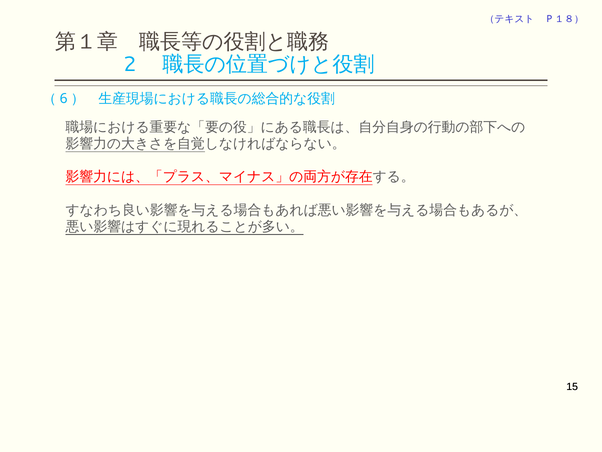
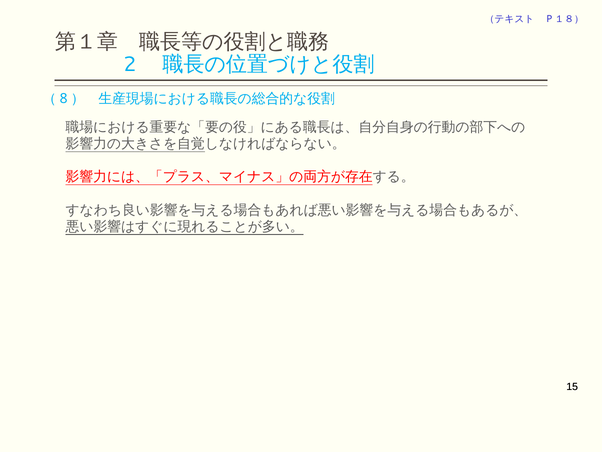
6: 6 -> 8
